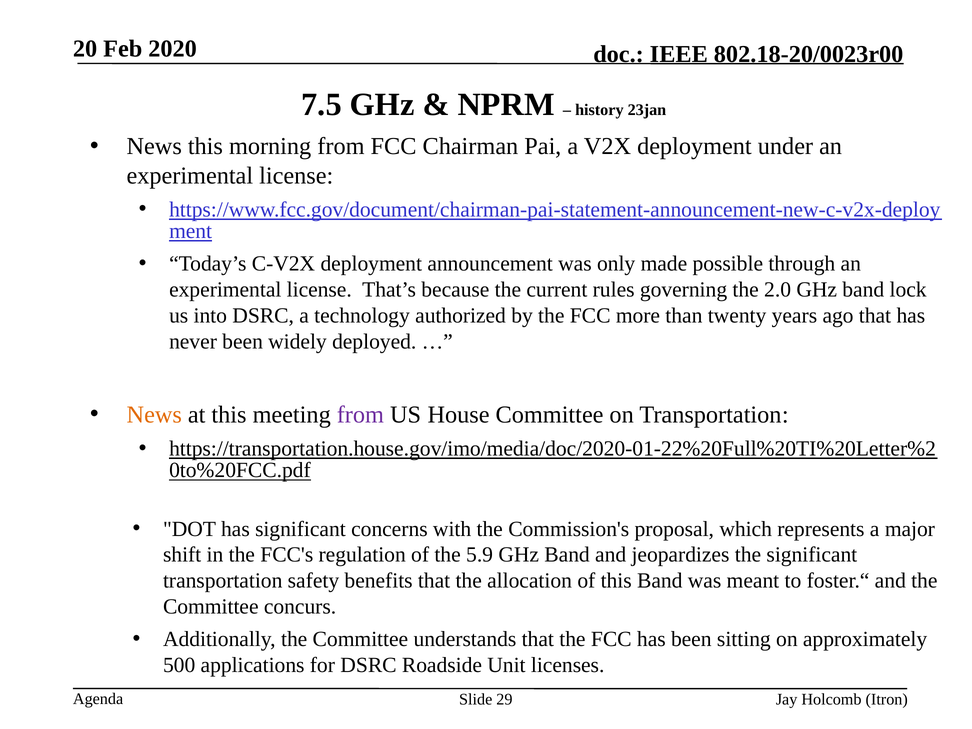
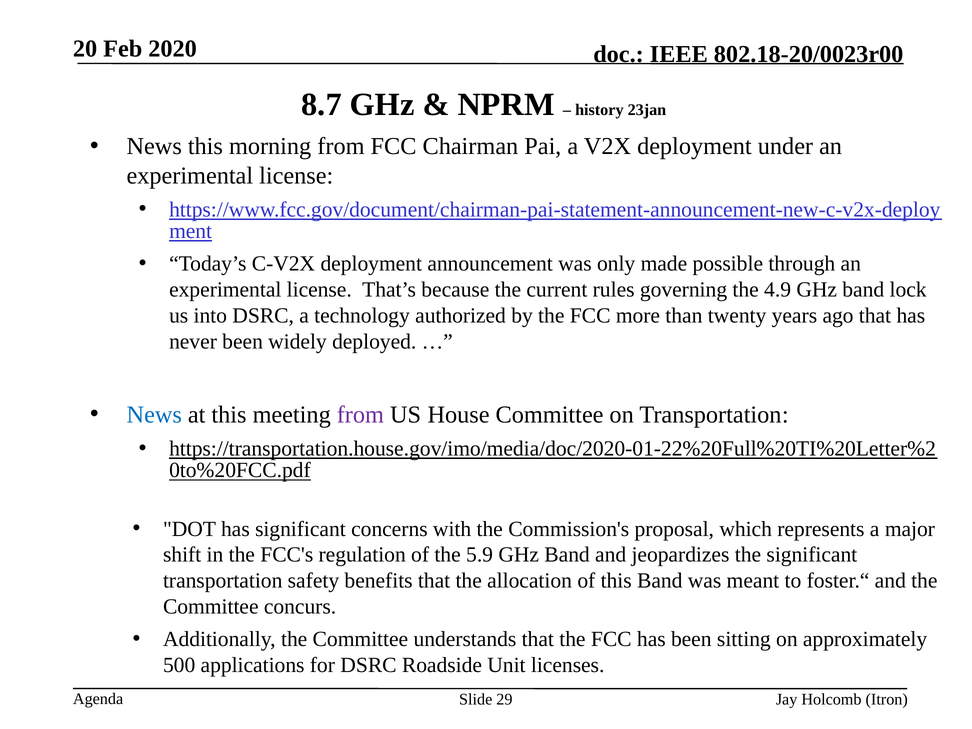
7.5: 7.5 -> 8.7
2.0: 2.0 -> 4.9
News at (154, 415) colour: orange -> blue
